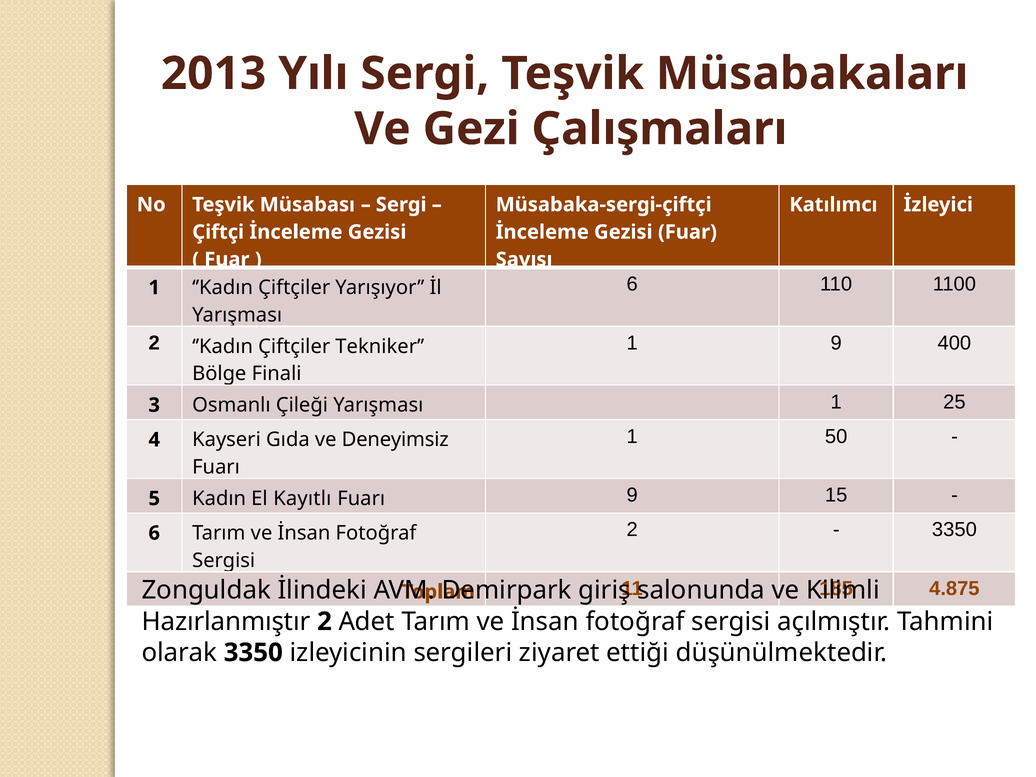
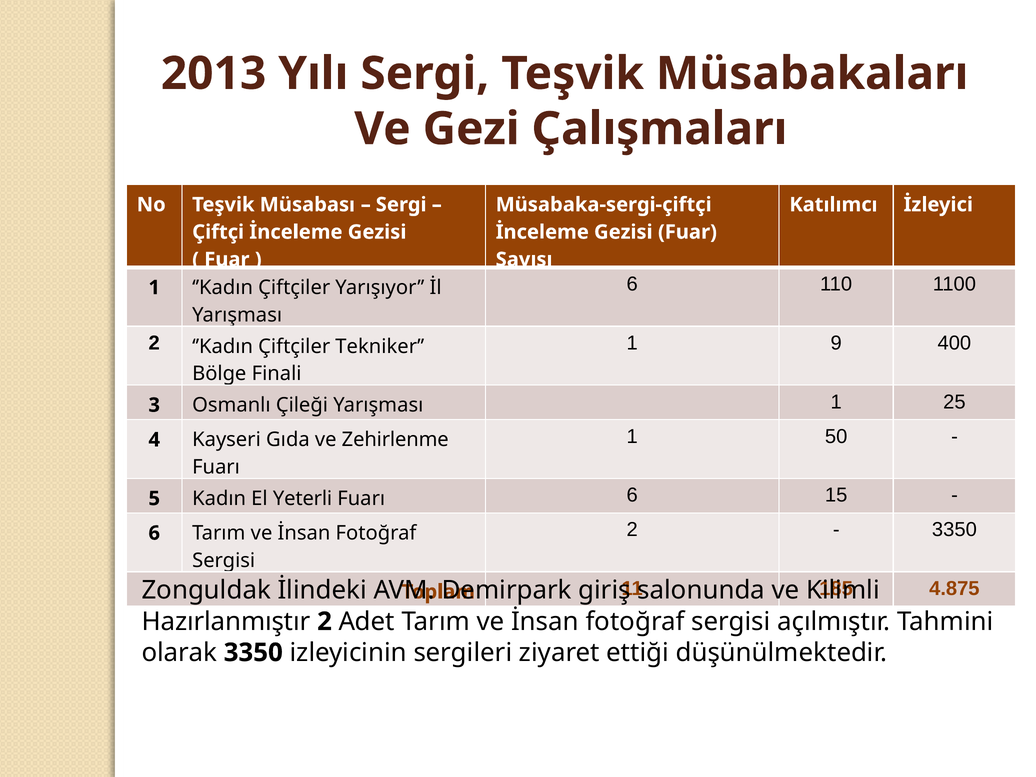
Deneyimsiz: Deneyimsiz -> Zehirlenme
Kayıtlı: Kayıtlı -> Yeterli
Fuarı 9: 9 -> 6
